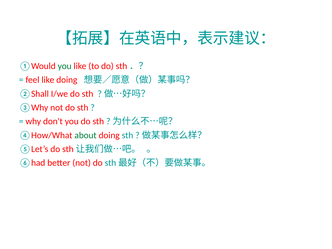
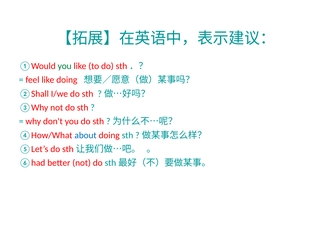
about colour: green -> blue
